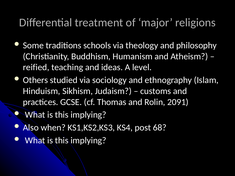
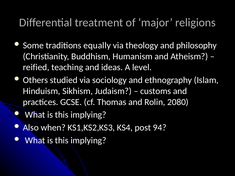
schools: schools -> equally
2091: 2091 -> 2080
68: 68 -> 94
